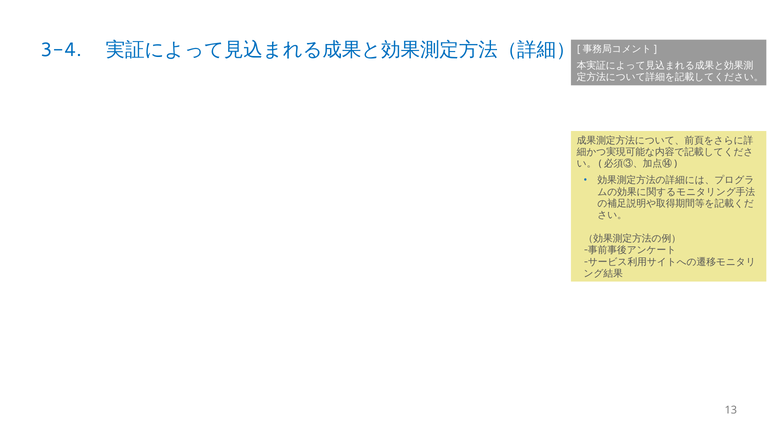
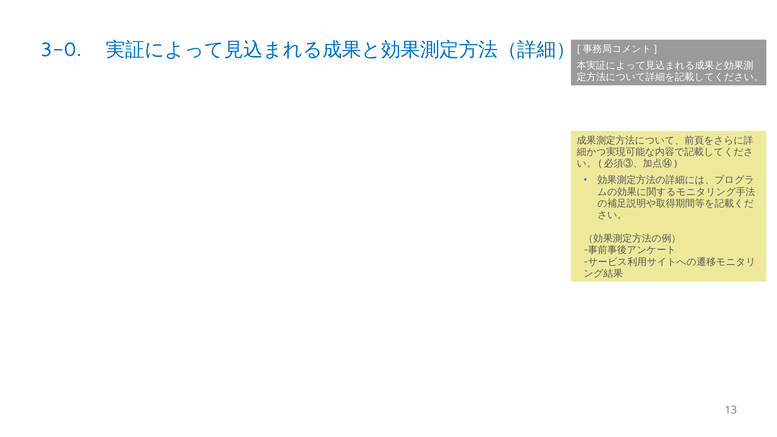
3-4: 3-4 -> 3-0
